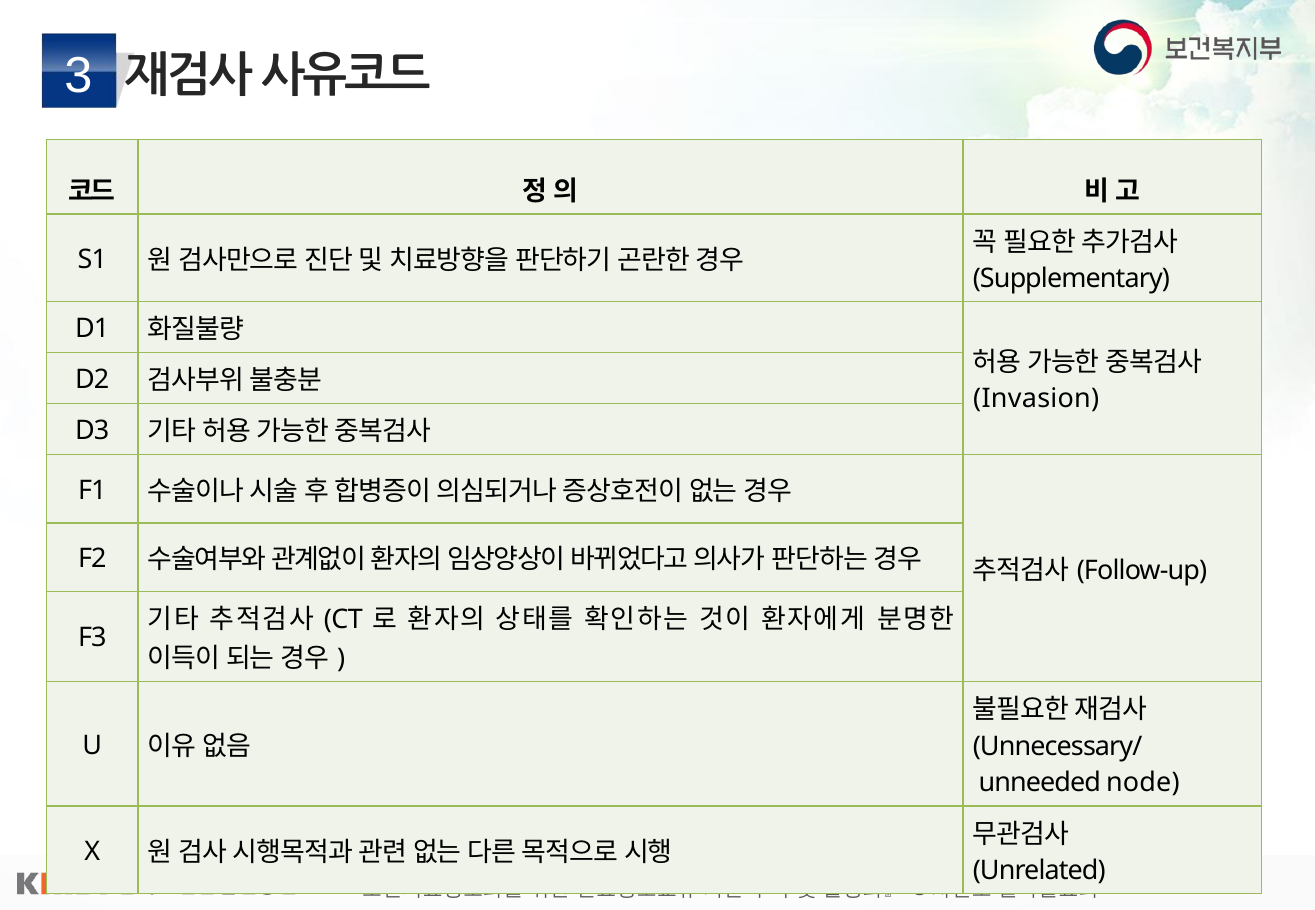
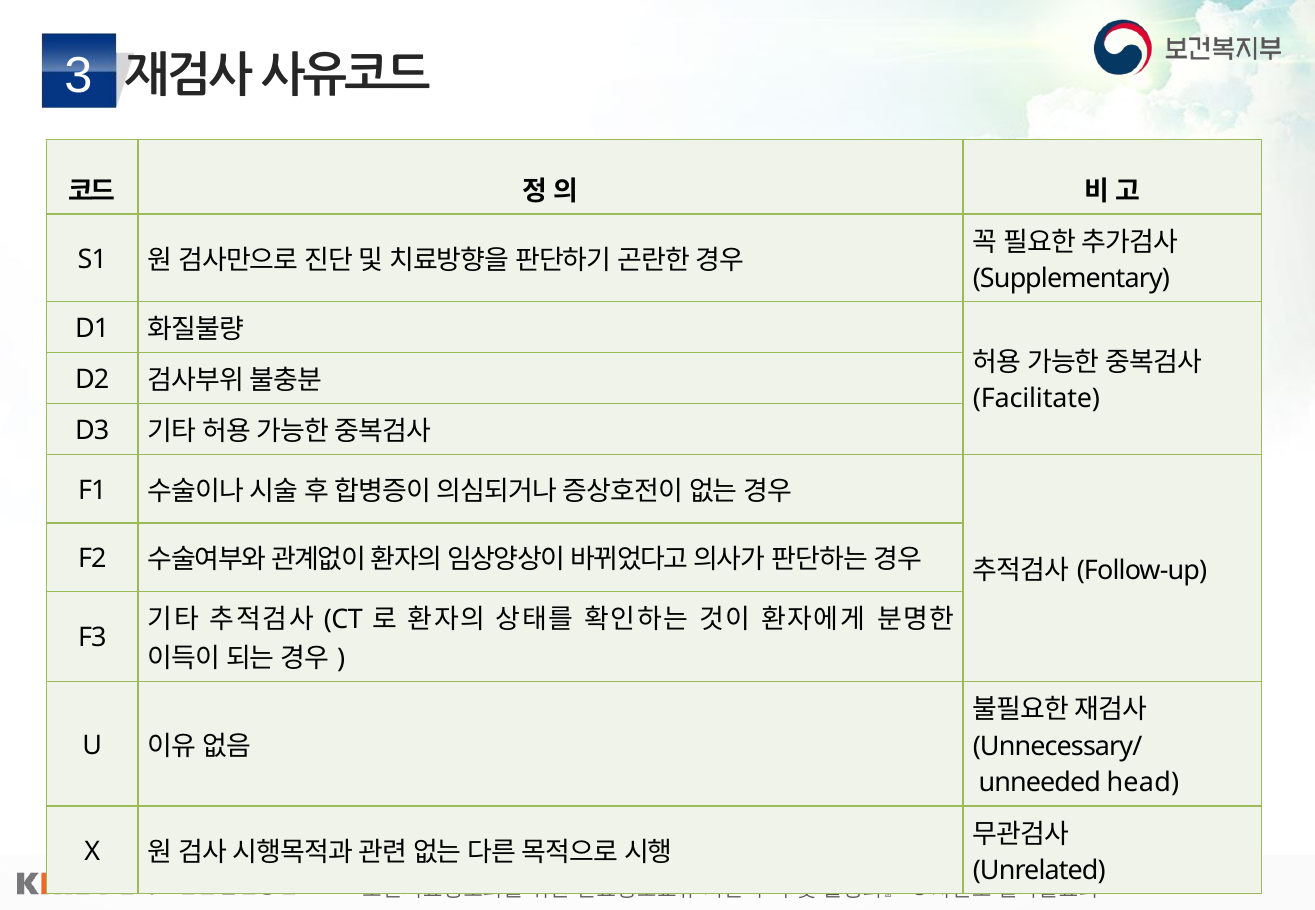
Invasion: Invasion -> Facilitate
node: node -> head
